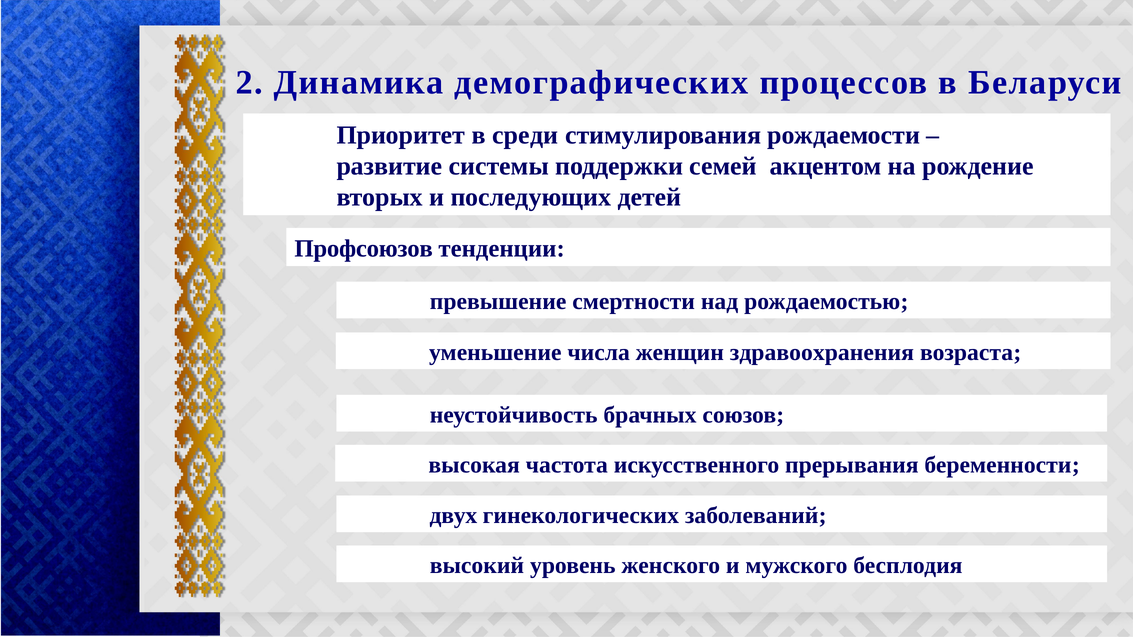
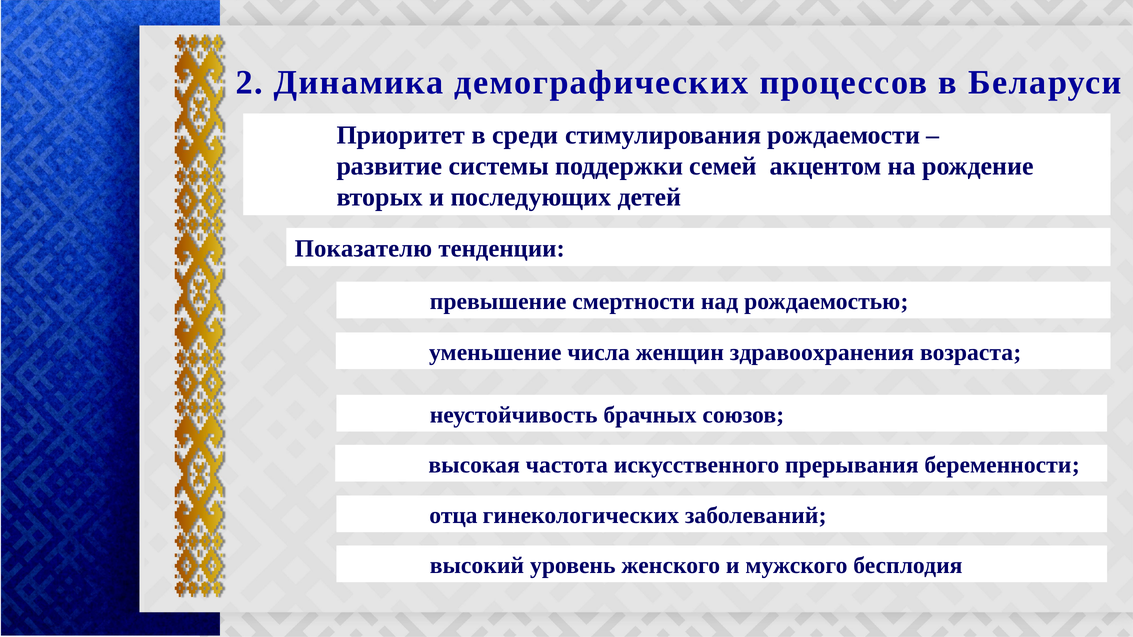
Профсоюзов: Профсоюзов -> Показателю
двух: двух -> отца
